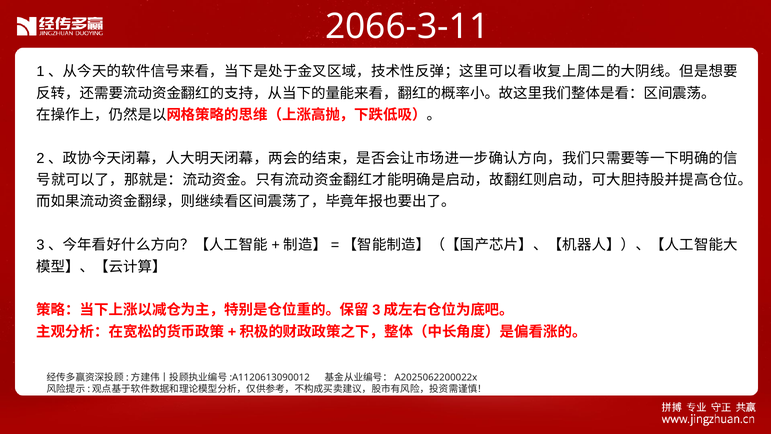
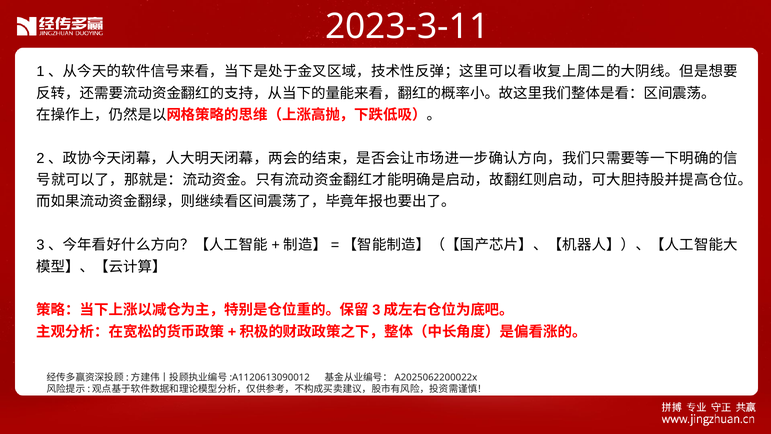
2066-3-11: 2066-3-11 -> 2023-3-11
